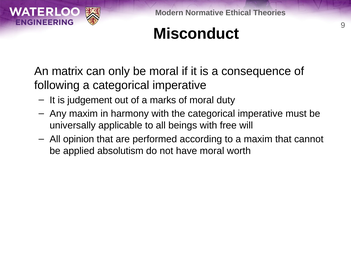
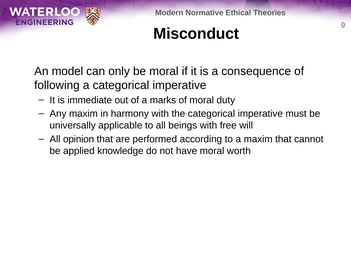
matrix: matrix -> model
judgement: judgement -> immediate
absolutism: absolutism -> knowledge
